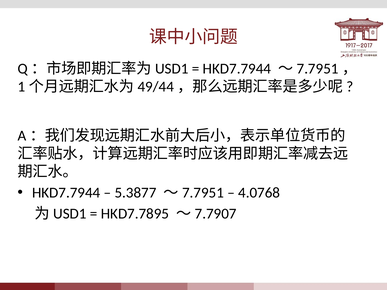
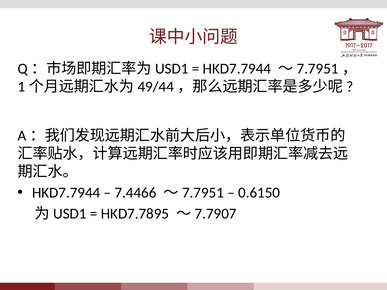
5.3877: 5.3877 -> 7.4466
4.0768: 4.0768 -> 0.6150
